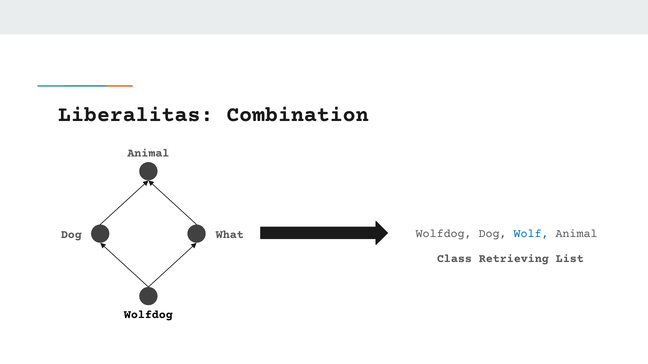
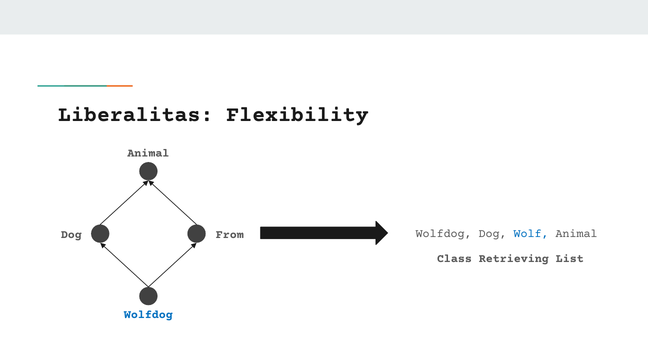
Combination: Combination -> Flexibility
What: What -> From
Wolfdog at (148, 315) colour: black -> blue
